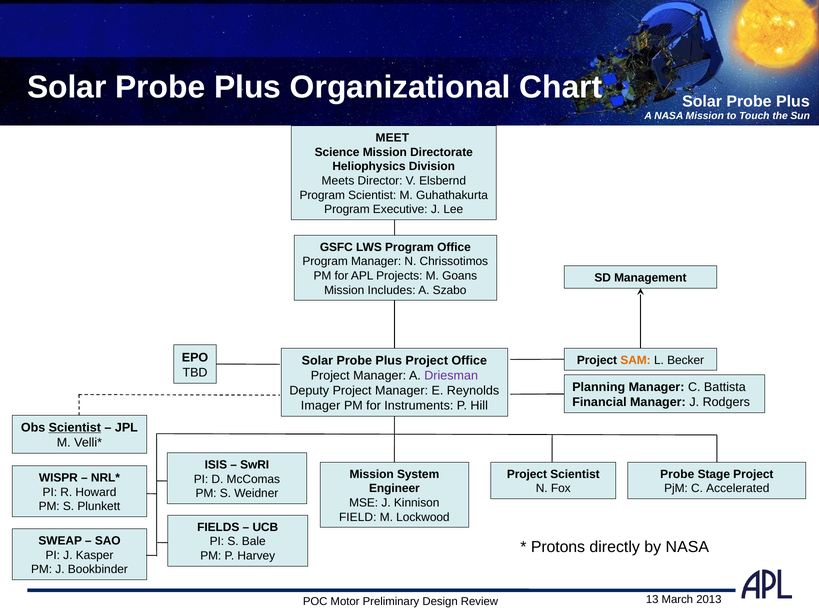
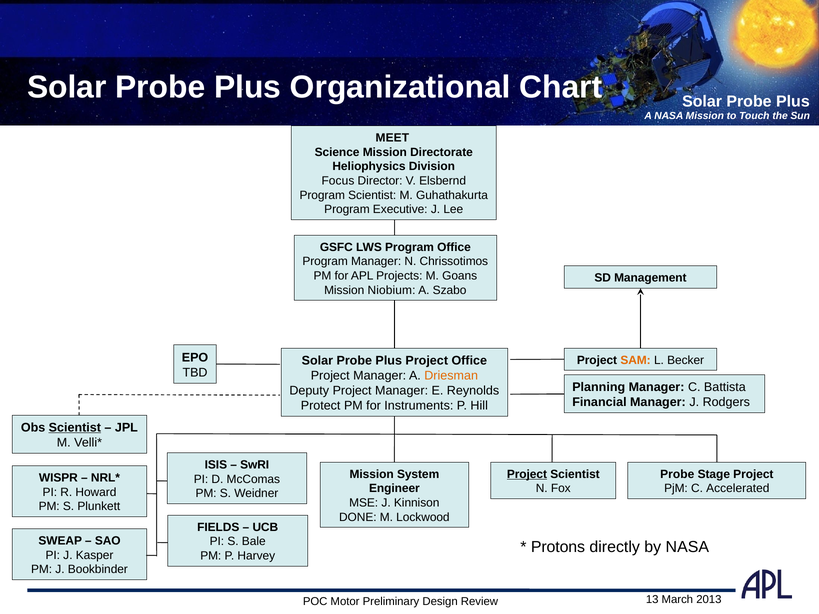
Meets: Meets -> Focus
Includes: Includes -> Niobium
Driesman colour: purple -> orange
Imager: Imager -> Protect
Project at (527, 474) underline: none -> present
FIELD: FIELD -> DONE
